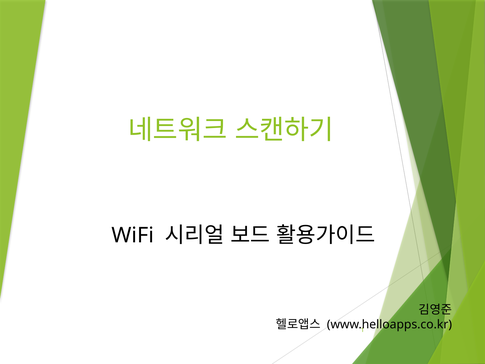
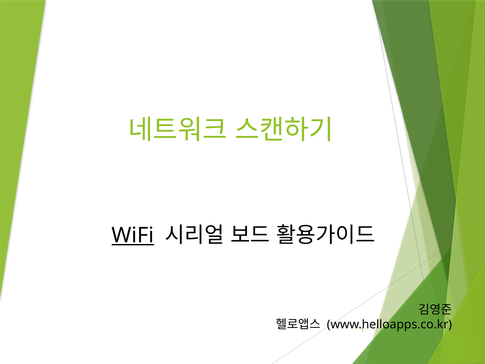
WiFi underline: none -> present
